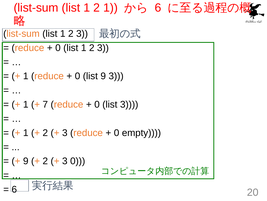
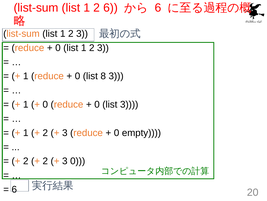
2 1: 1 -> 6
list 9: 9 -> 8
7 at (45, 104): 7 -> 0
9 at (26, 161): 9 -> 2
